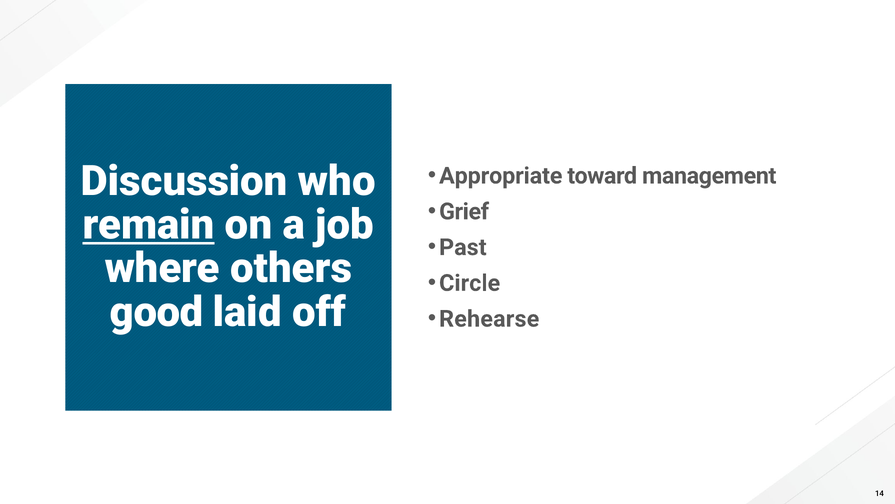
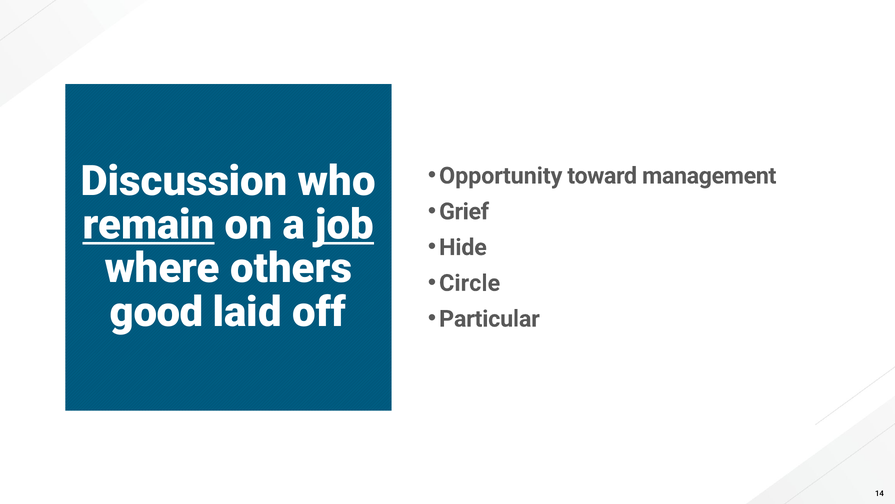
Appropriate: Appropriate -> Opportunity
job underline: none -> present
Past: Past -> Hide
Rehearse: Rehearse -> Particular
